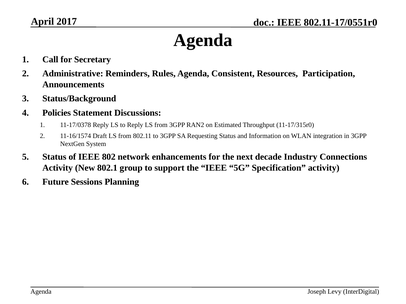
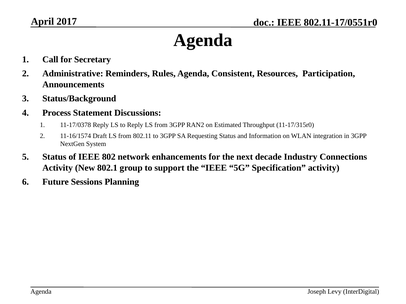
Policies: Policies -> Process
